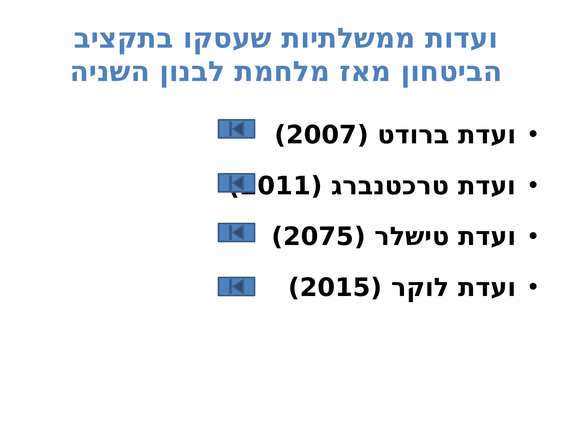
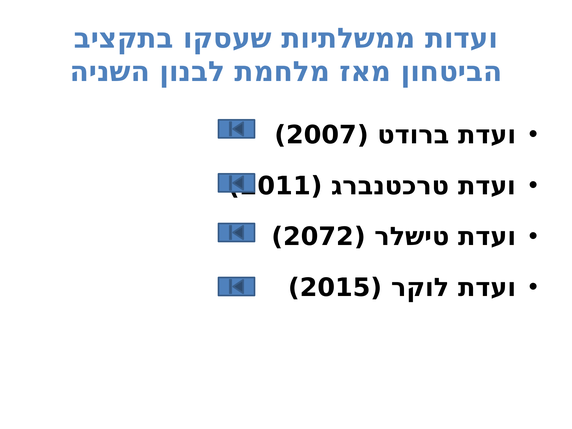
2075: 2075 -> 2072
